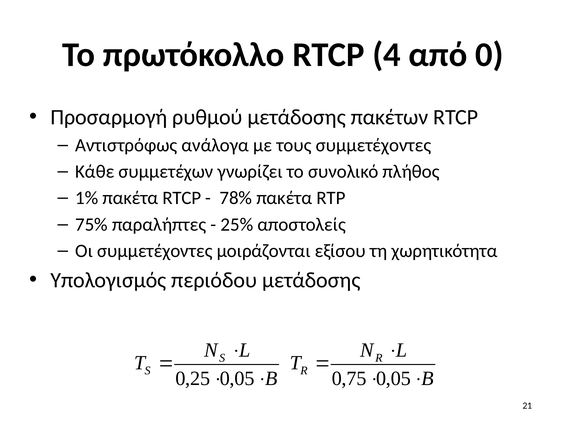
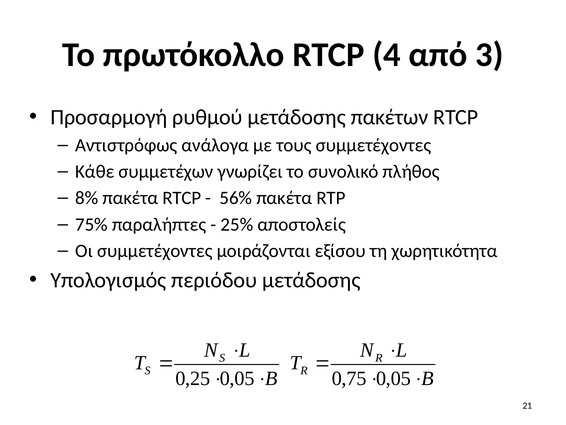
από 0: 0 -> 3
1%: 1% -> 8%
78%: 78% -> 56%
